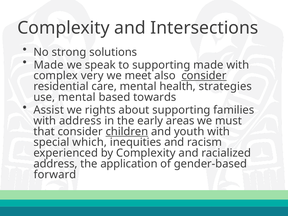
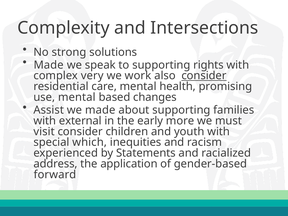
supporting made: made -> rights
meet: meet -> work
strategies: strategies -> promising
towards: towards -> changes
we rights: rights -> made
with address: address -> external
areas: areas -> more
that: that -> visit
children underline: present -> none
by Complexity: Complexity -> Statements
